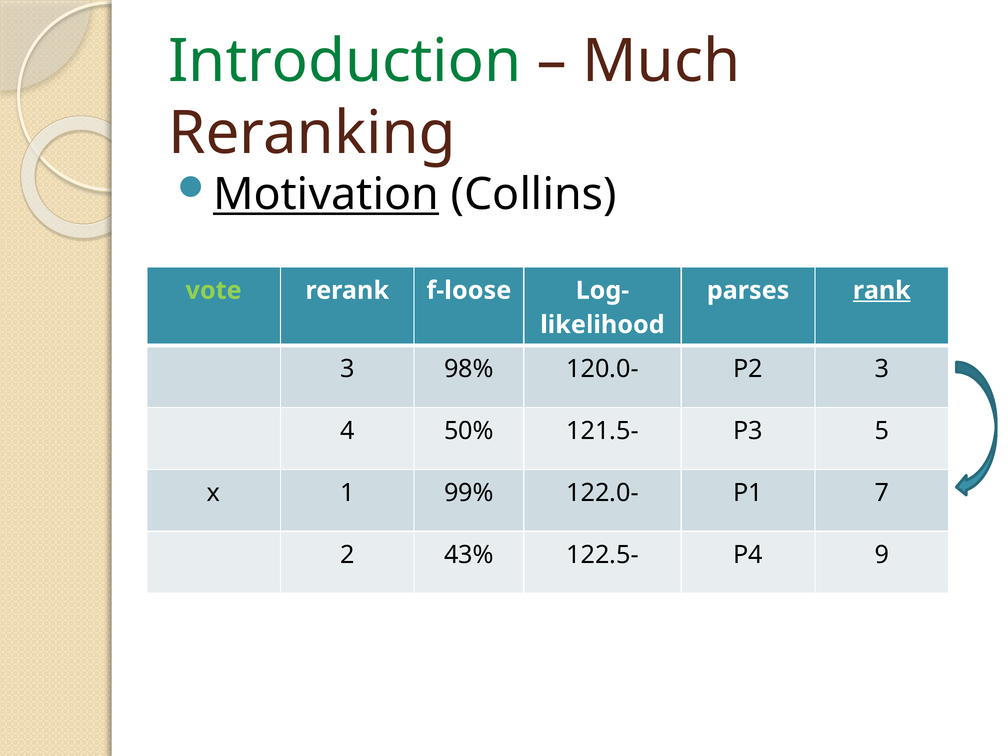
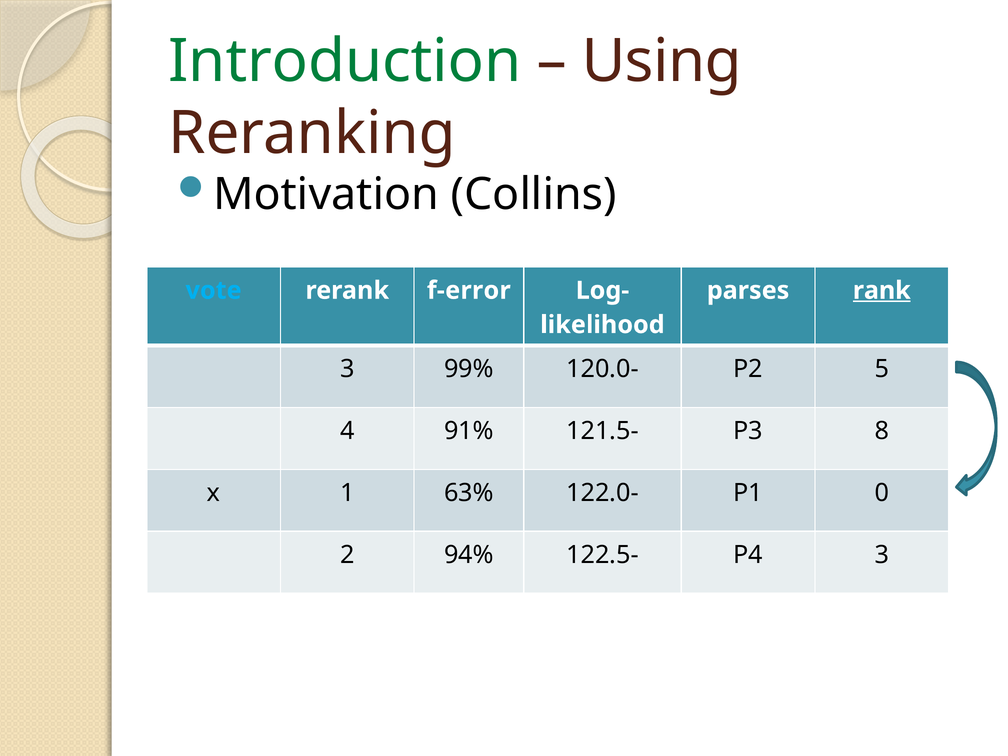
Much: Much -> Using
Motivation underline: present -> none
vote colour: light green -> light blue
f-loose: f-loose -> f-error
98%: 98% -> 99%
P2 3: 3 -> 5
50%: 50% -> 91%
5: 5 -> 8
99%: 99% -> 63%
7: 7 -> 0
43%: 43% -> 94%
P4 9: 9 -> 3
